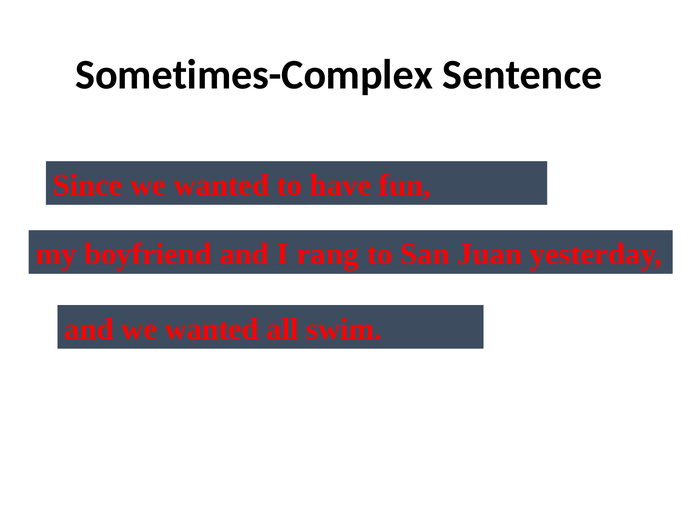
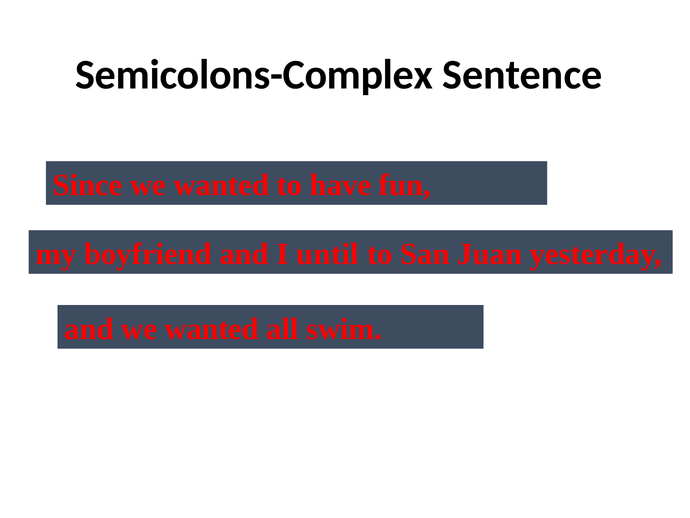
Sometimes-Complex: Sometimes-Complex -> Semicolons-Complex
rang: rang -> until
